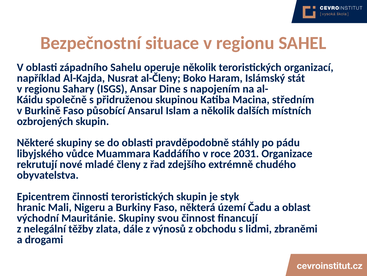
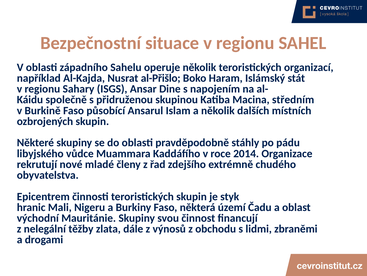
al-Členy: al-Členy -> al-Přišlo
2031: 2031 -> 2014
